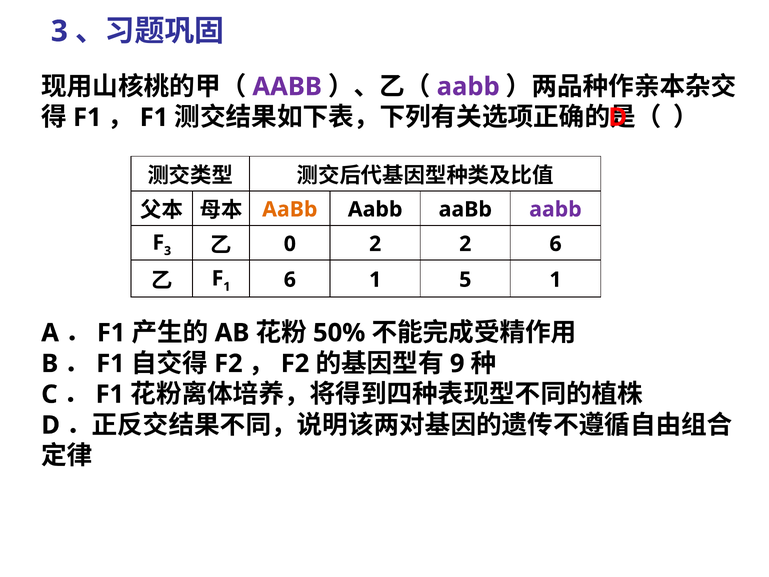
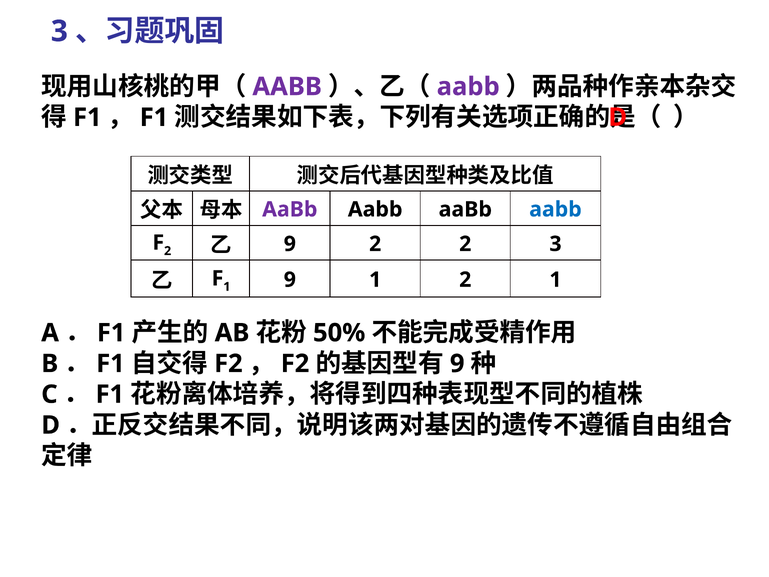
AaBb at (290, 209) colour: orange -> purple
aabb at (555, 209) colour: purple -> blue
3 at (168, 251): 3 -> 2
0 at (290, 244): 0 -> 9
2 6: 6 -> 3
1 6: 6 -> 9
1 5: 5 -> 2
